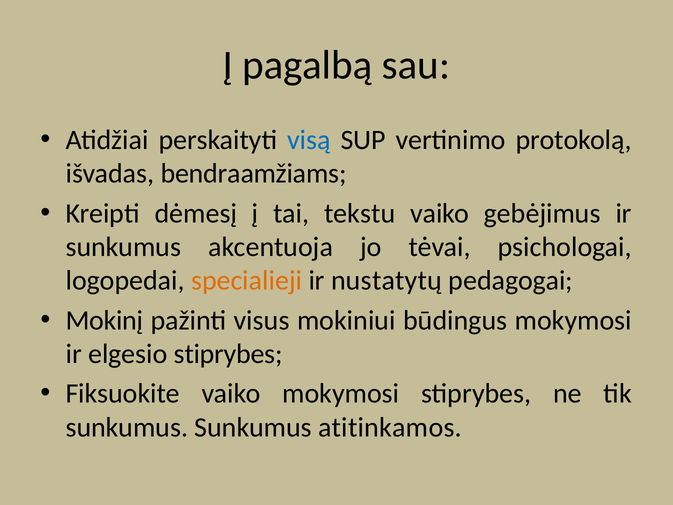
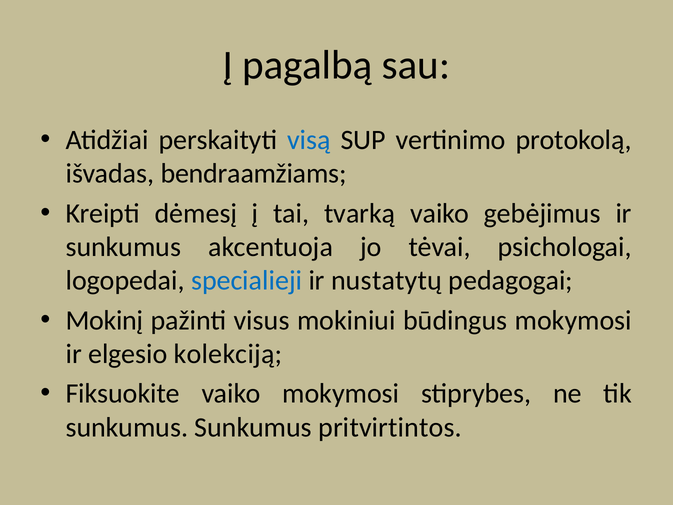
tekstu: tekstu -> tvarką
specialieji colour: orange -> blue
elgesio stiprybes: stiprybes -> kolekciją
atitinkamos: atitinkamos -> pritvirtintos
